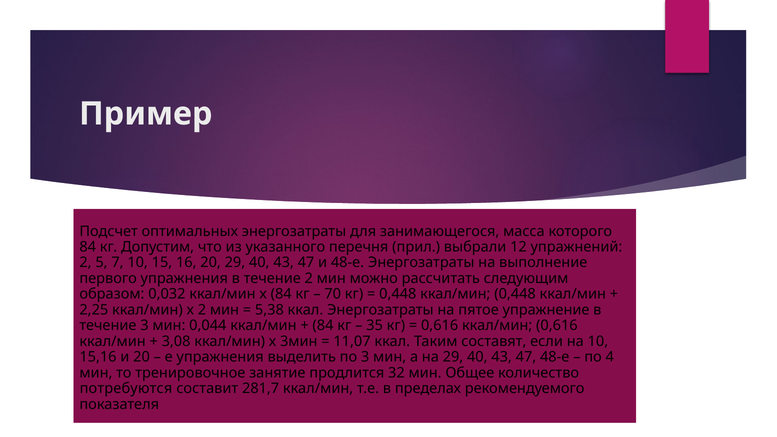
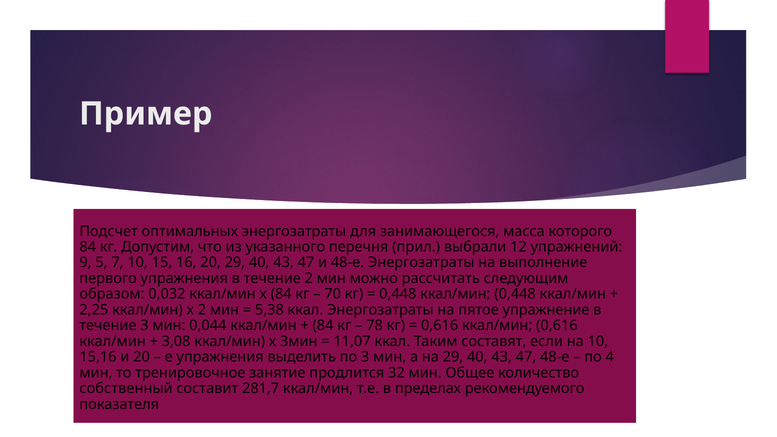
2 at (86, 263): 2 -> 9
35: 35 -> 78
потребуются: потребуются -> собственный
